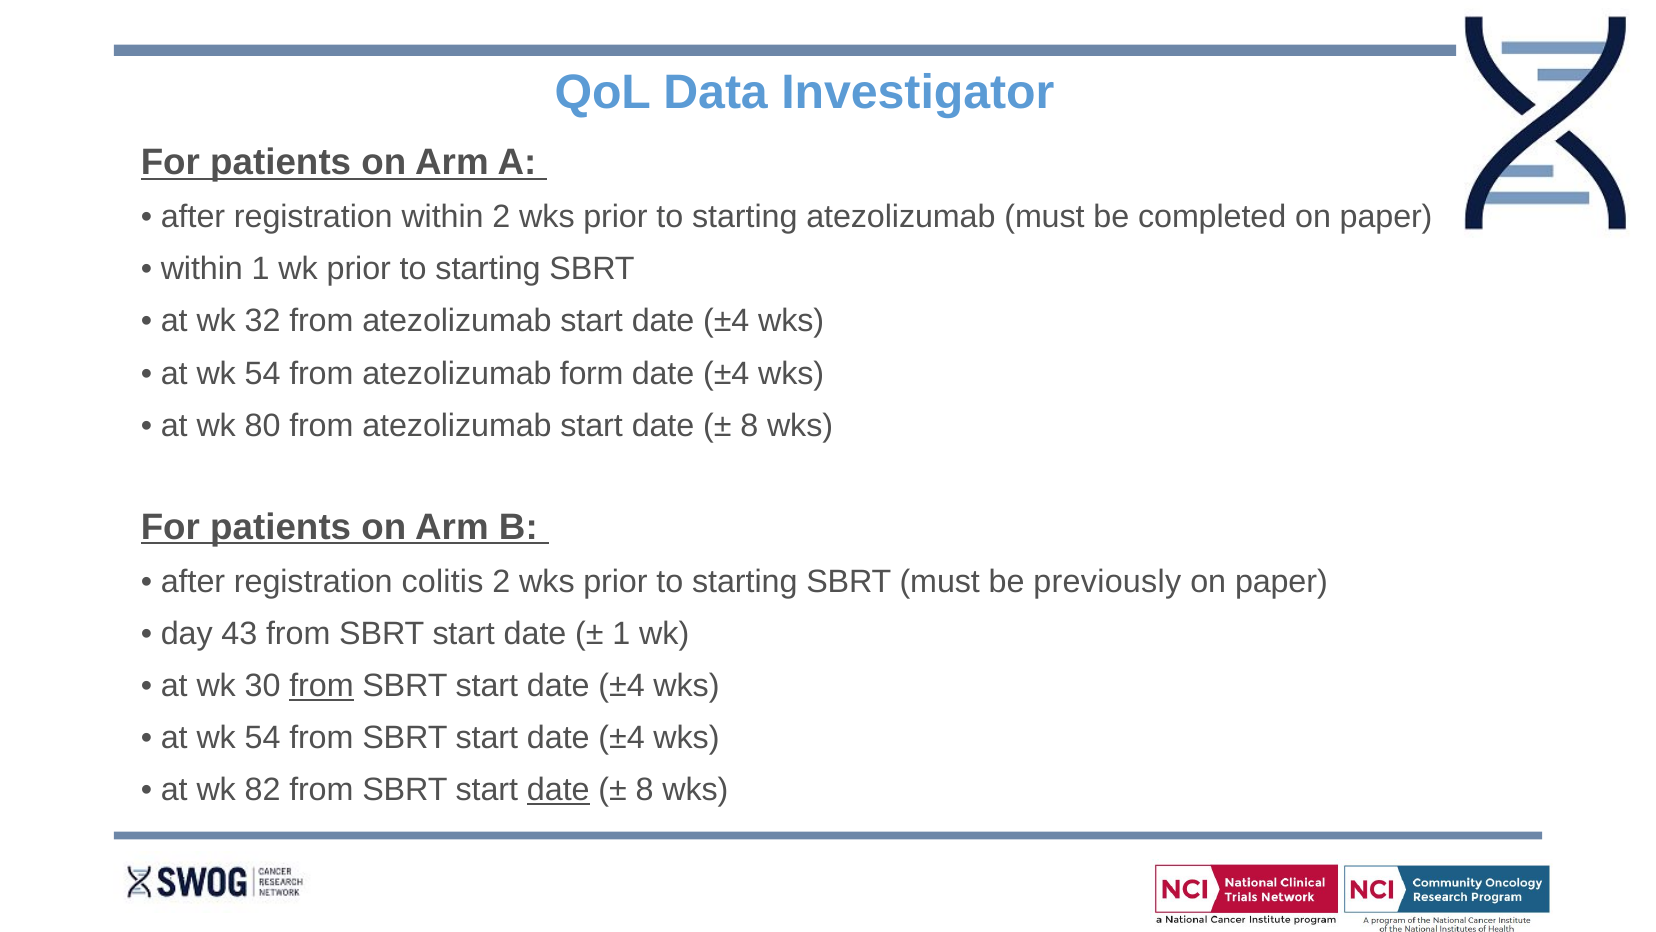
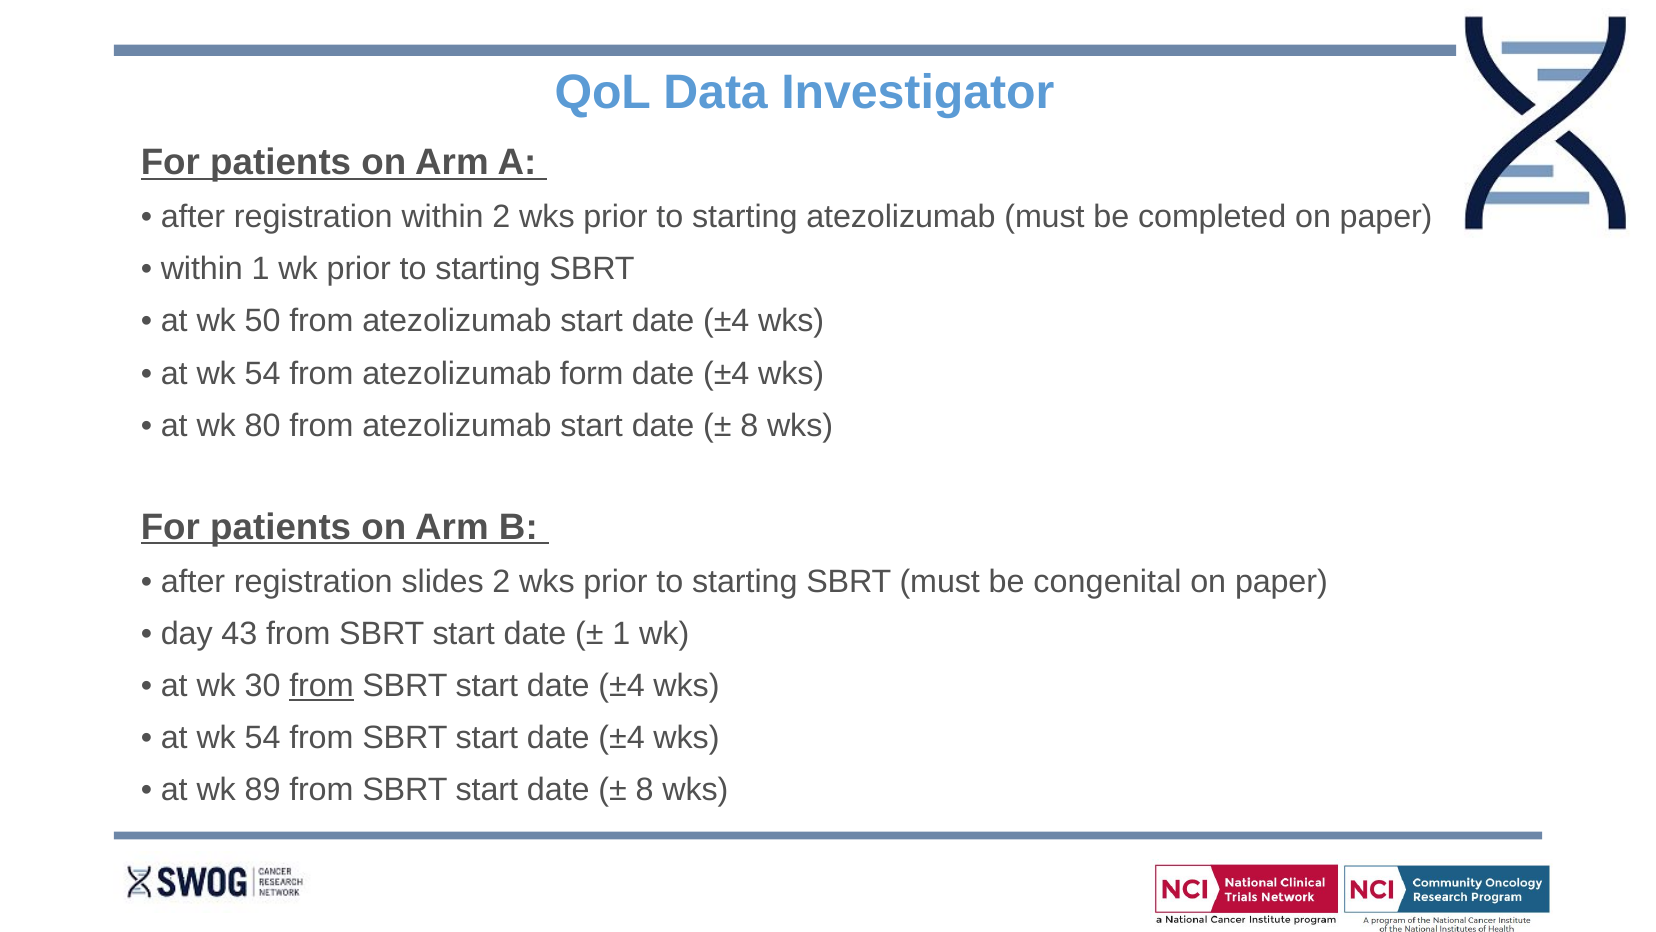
32: 32 -> 50
colitis: colitis -> slides
previously: previously -> congenital
82: 82 -> 89
date at (558, 789) underline: present -> none
